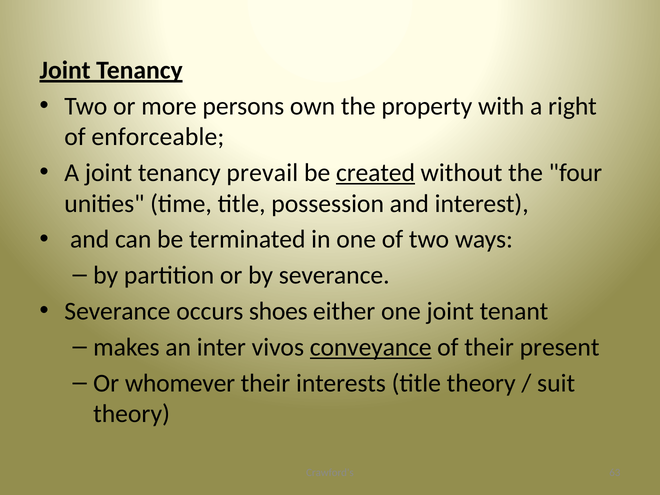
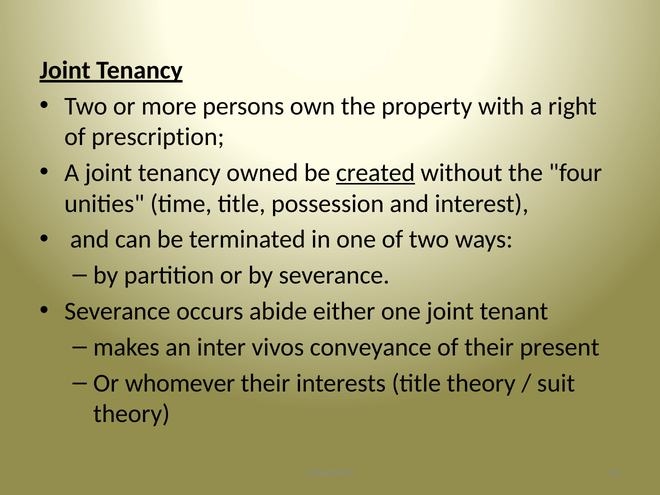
enforceable: enforceable -> prescription
prevail: prevail -> owned
shoes: shoes -> abide
conveyance underline: present -> none
